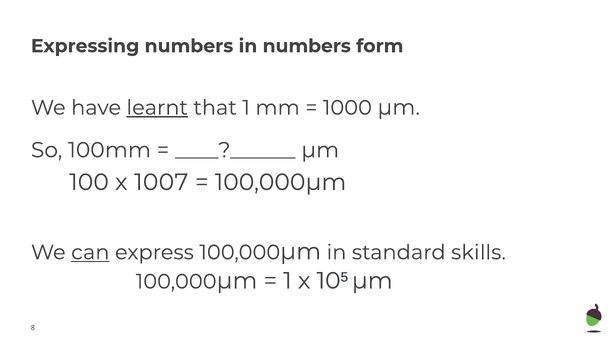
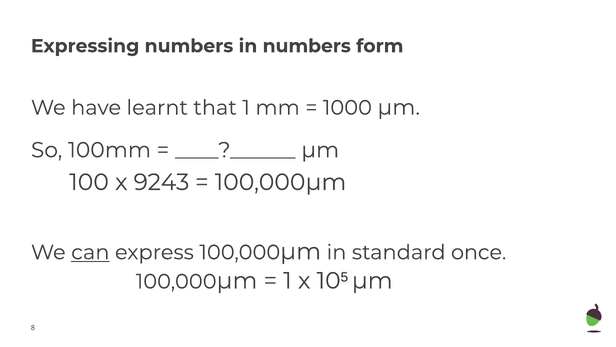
learnt underline: present -> none
1007: 1007 -> 9243
skills: skills -> once
